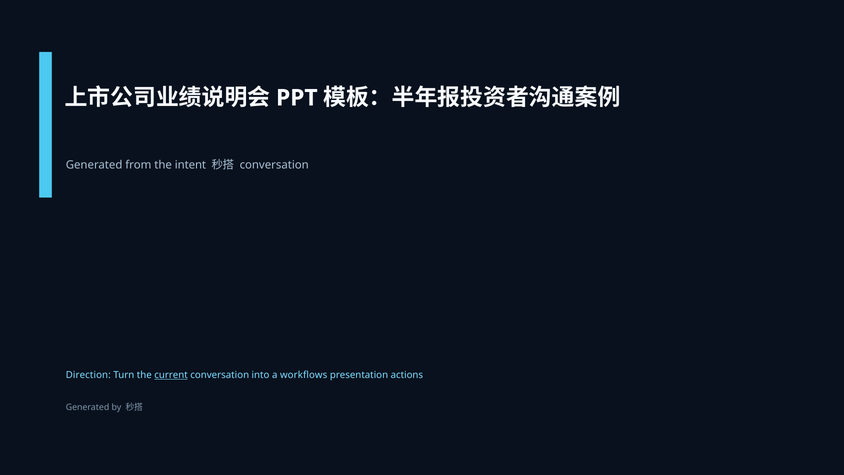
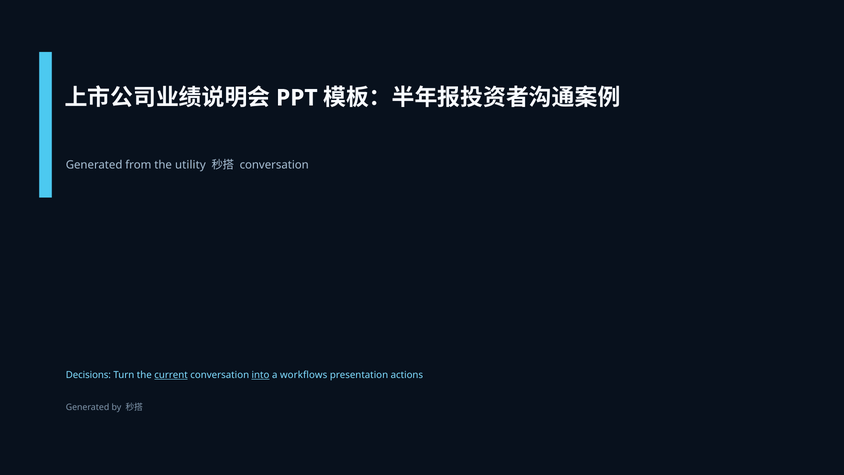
intent: intent -> utility
Direction: Direction -> Decisions
into underline: none -> present
